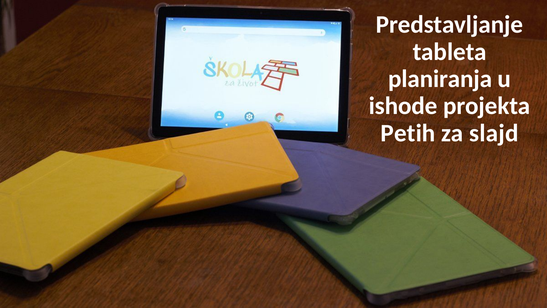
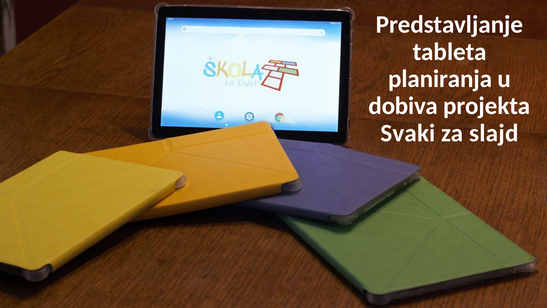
ishode: ishode -> dobiva
Petih: Petih -> Svaki
